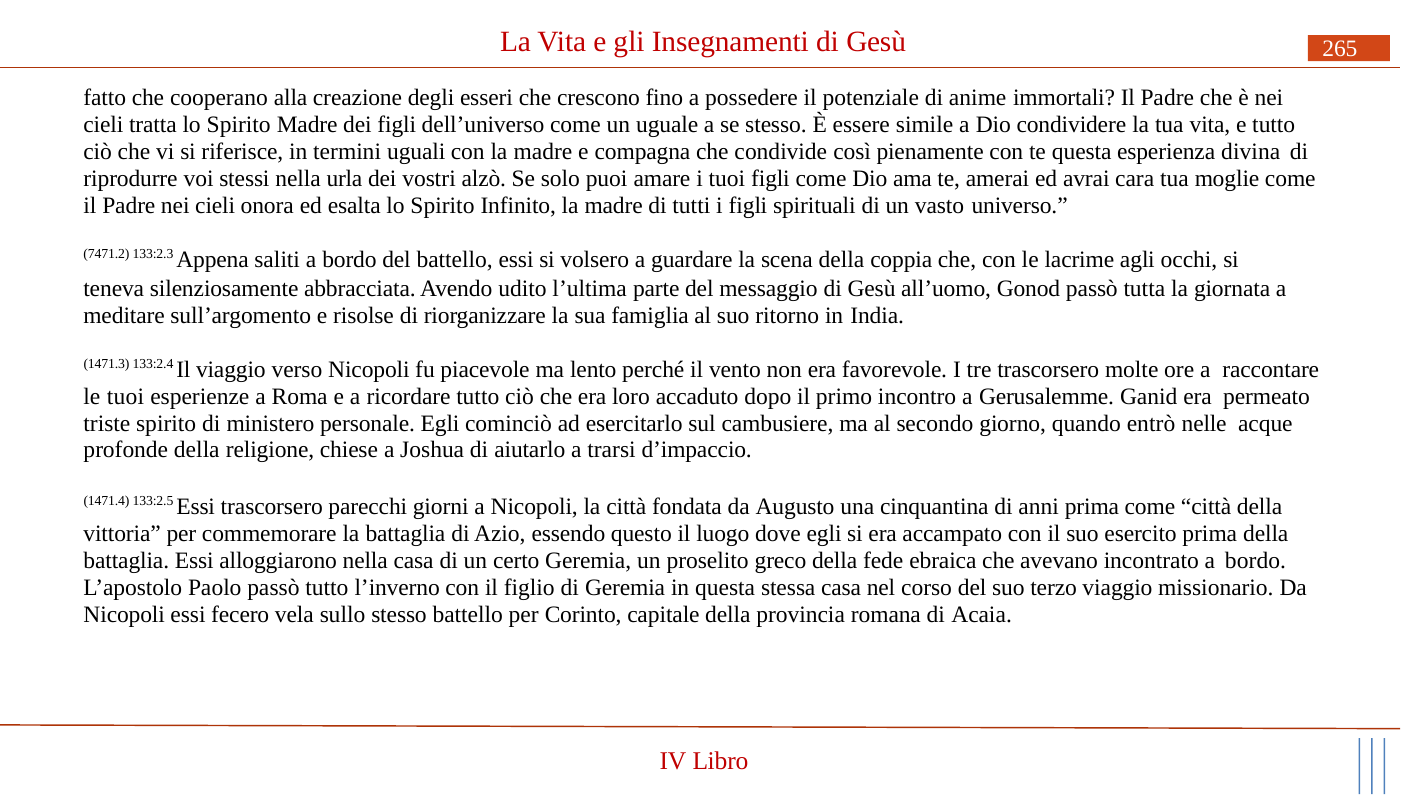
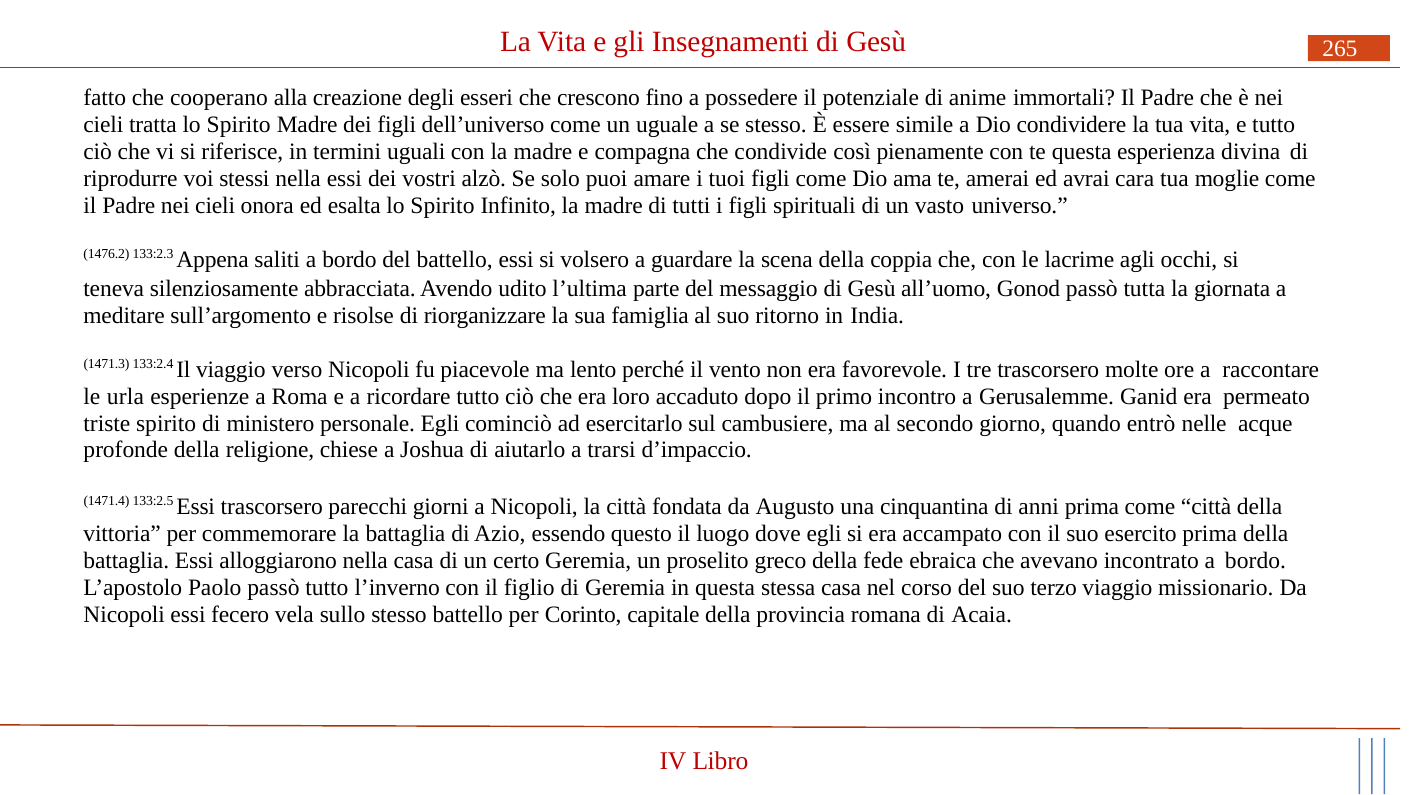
nella urla: urla -> essi
7471.2: 7471.2 -> 1476.2
le tuoi: tuoi -> urla
